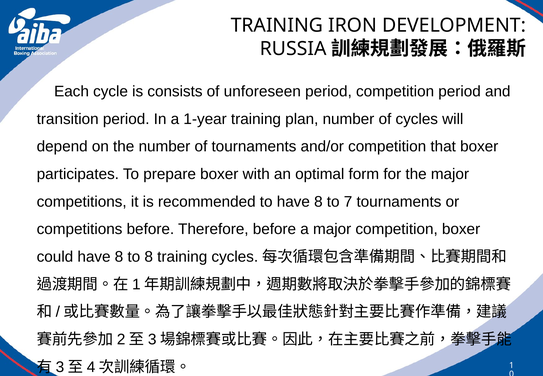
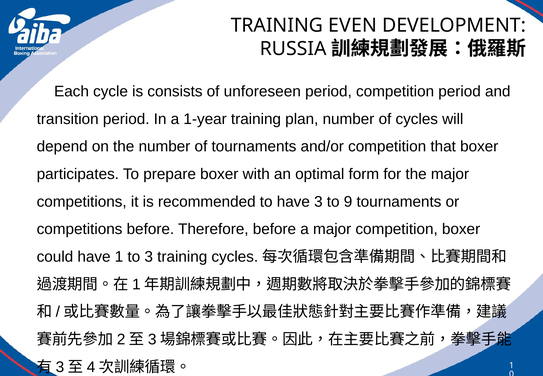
IRON: IRON -> EVEN
to have 8: 8 -> 3
to 7: 7 -> 9
could have 8: 8 -> 1
to 8: 8 -> 3
